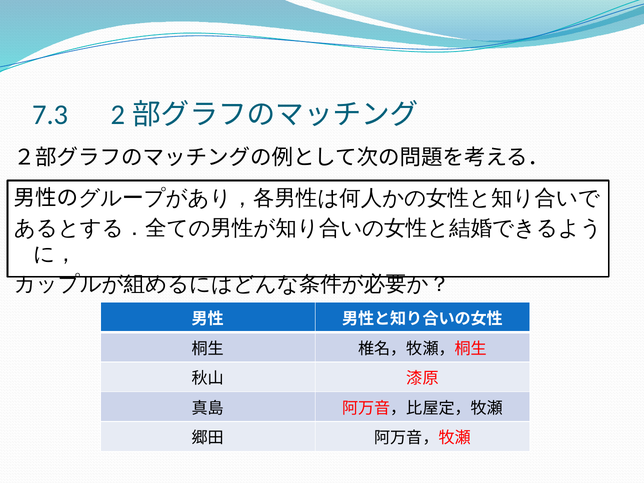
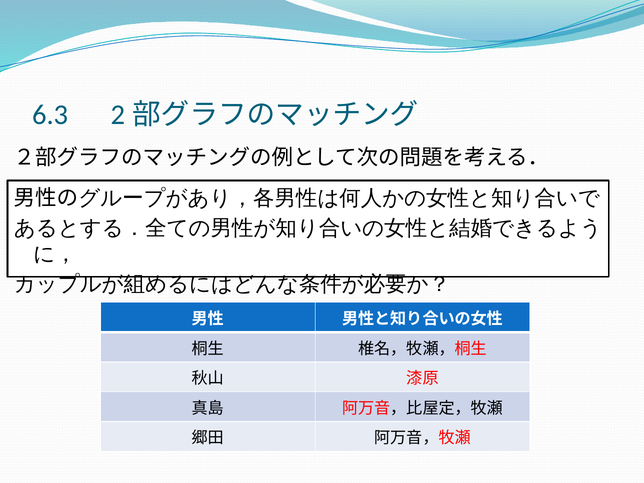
7.3: 7.3 -> 6.3
